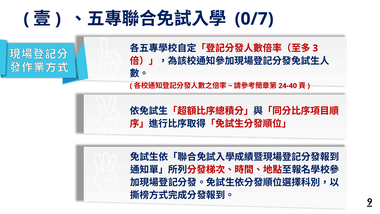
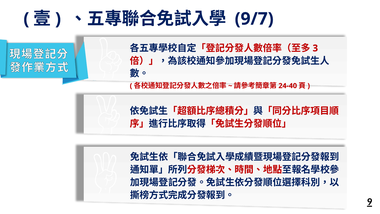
0/7: 0/7 -> 9/7
